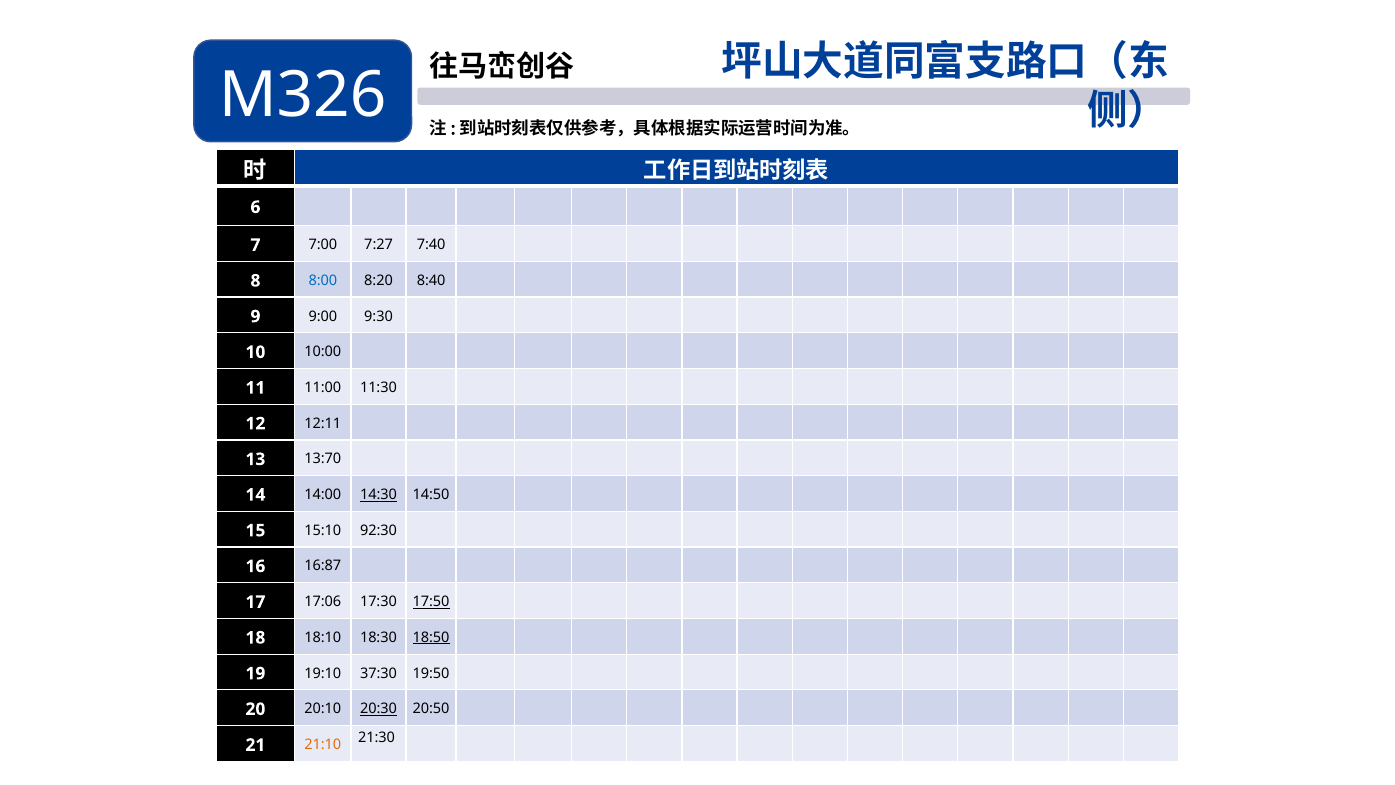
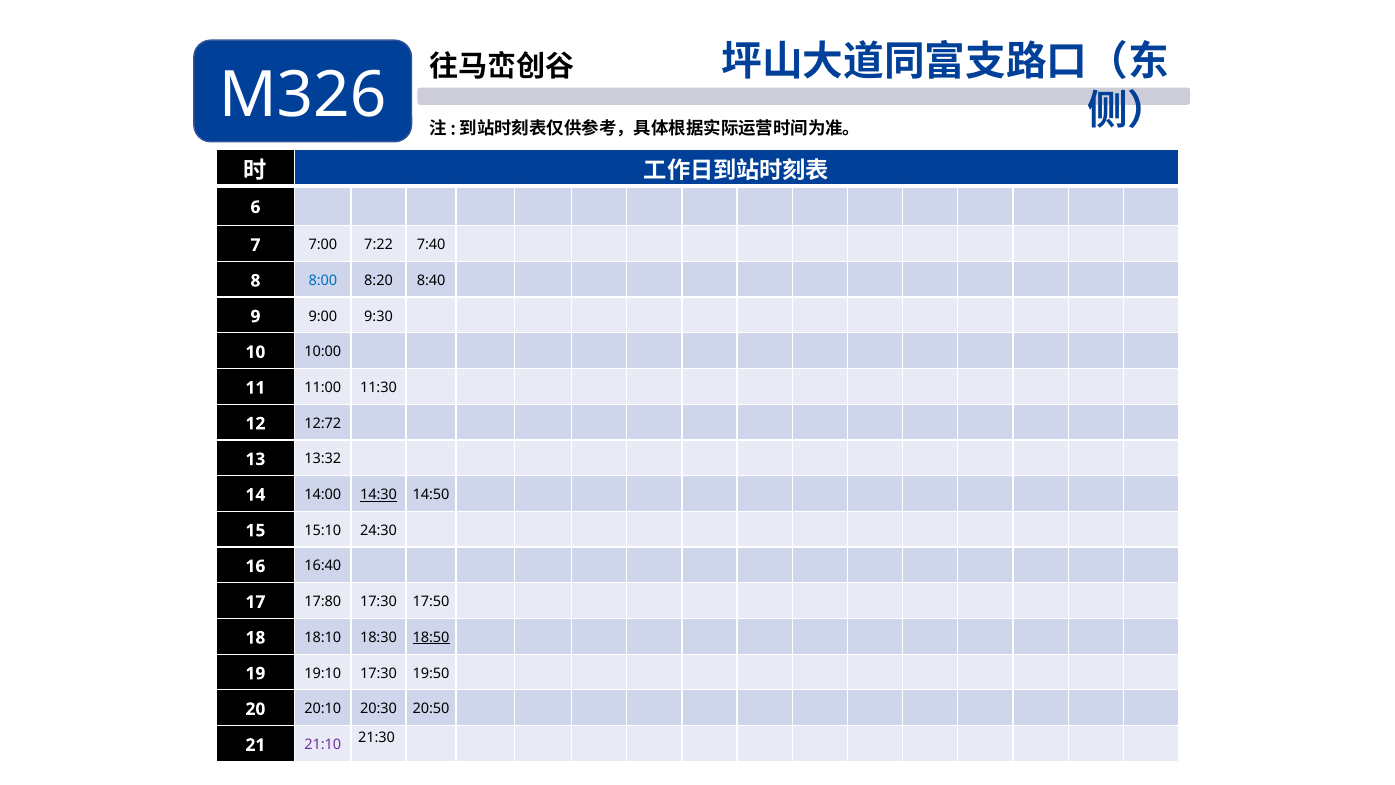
7:27: 7:27 -> 7:22
12:11: 12:11 -> 12:72
13:70: 13:70 -> 13:32
92:30: 92:30 -> 24:30
16:87: 16:87 -> 16:40
17:06: 17:06 -> 17:80
17:50 underline: present -> none
19:10 37:30: 37:30 -> 17:30
20:30 underline: present -> none
21:10 colour: orange -> purple
